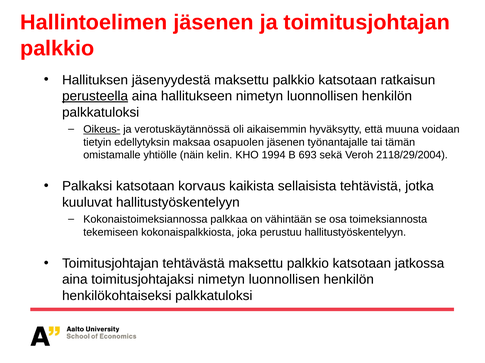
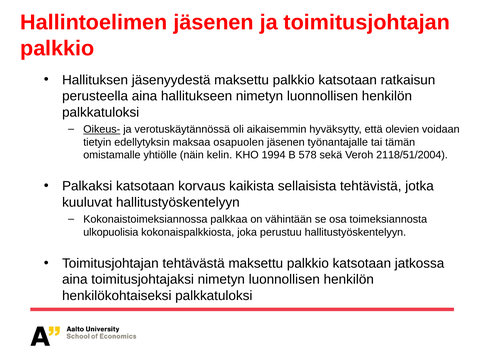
perusteella underline: present -> none
muuna: muuna -> olevien
693: 693 -> 578
2118/29/2004: 2118/29/2004 -> 2118/51/2004
tekemiseen: tekemiseen -> ulkopuolisia
